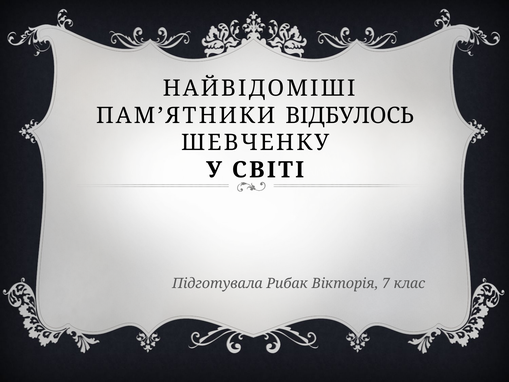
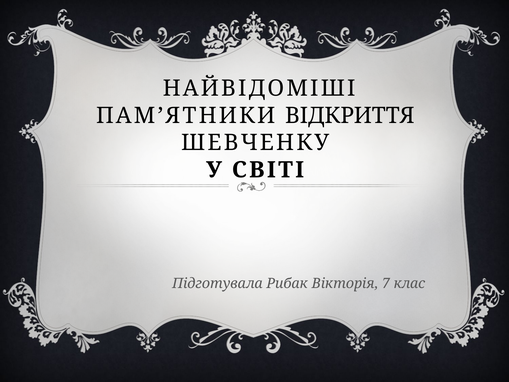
ВІДБУЛОСЬ: ВІДБУЛОСЬ -> ВІДКРИТТЯ
